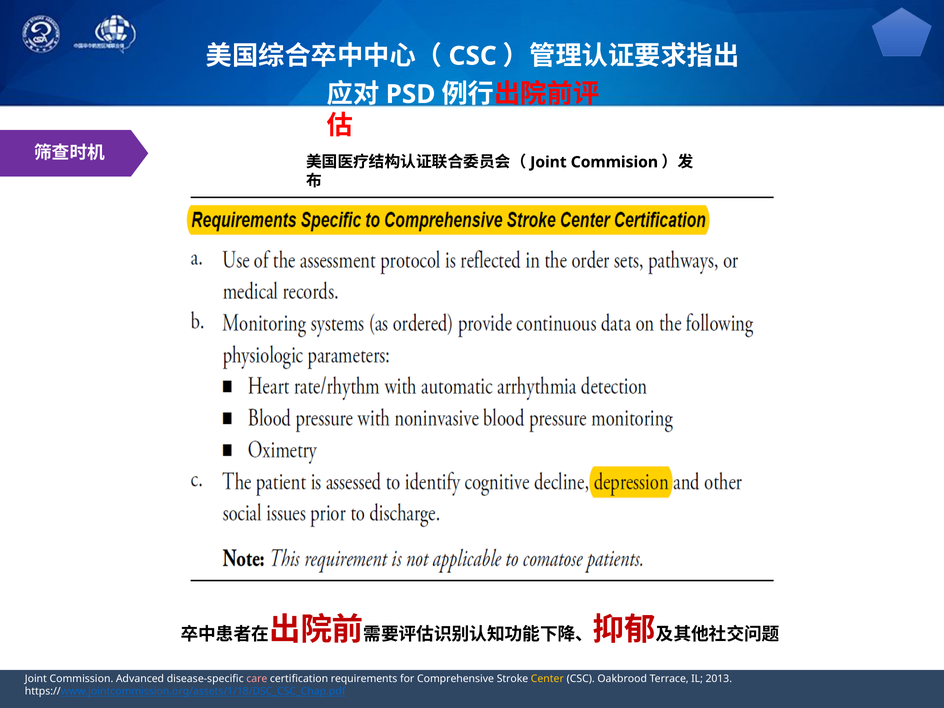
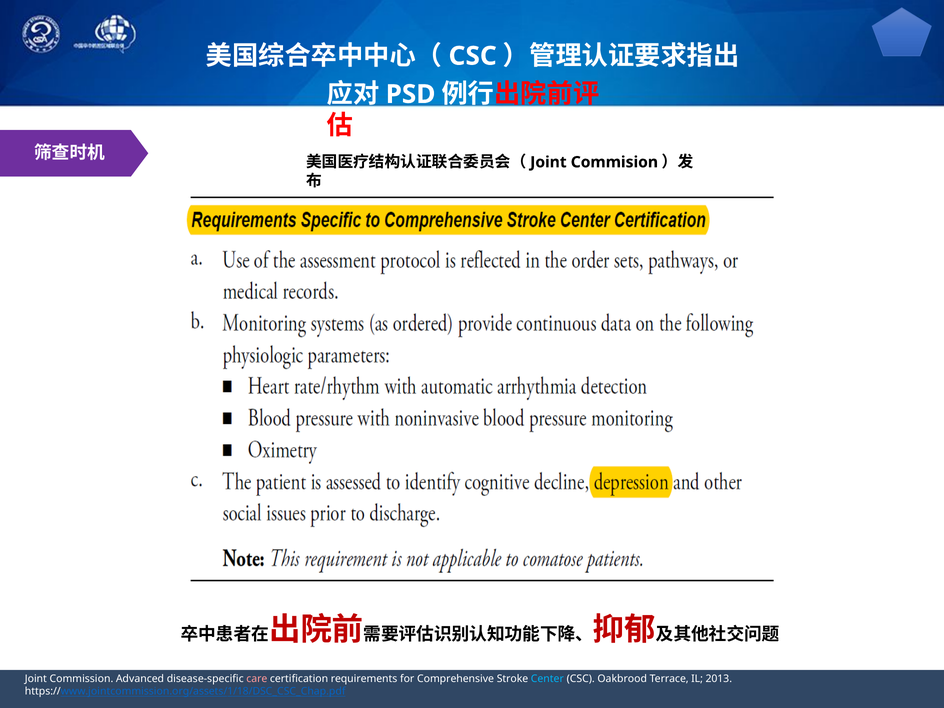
Center colour: yellow -> light blue
